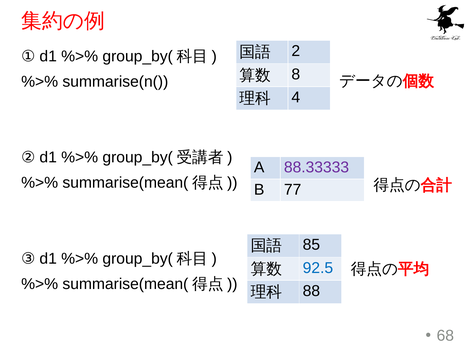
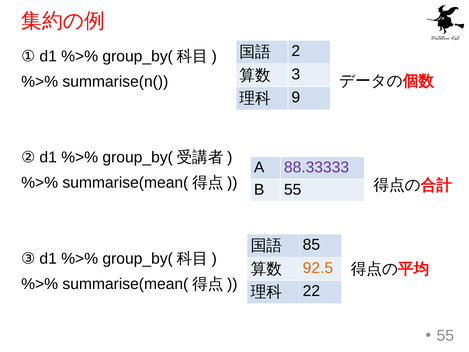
8: 8 -> 3
4: 4 -> 9
B 77: 77 -> 55
92.5 colour: blue -> orange
88: 88 -> 22
68 at (445, 335): 68 -> 55
